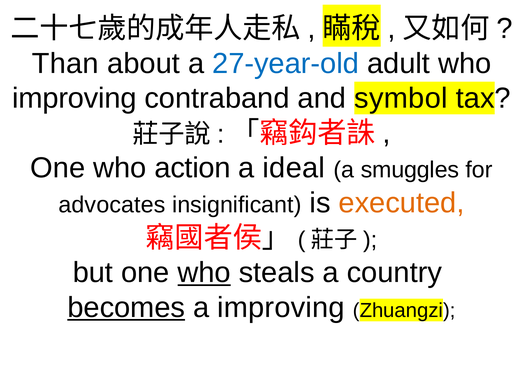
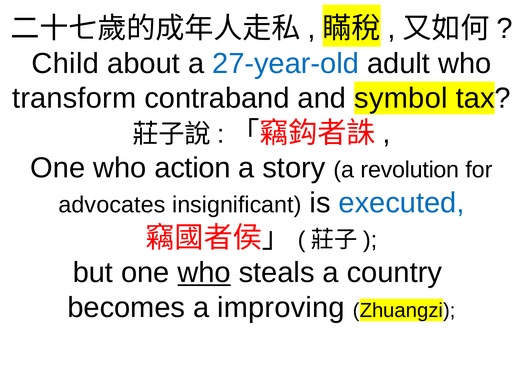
Than: Than -> Child
improving at (74, 98): improving -> transform
ideal: ideal -> story
smuggles: smuggles -> revolution
executed colour: orange -> blue
becomes underline: present -> none
